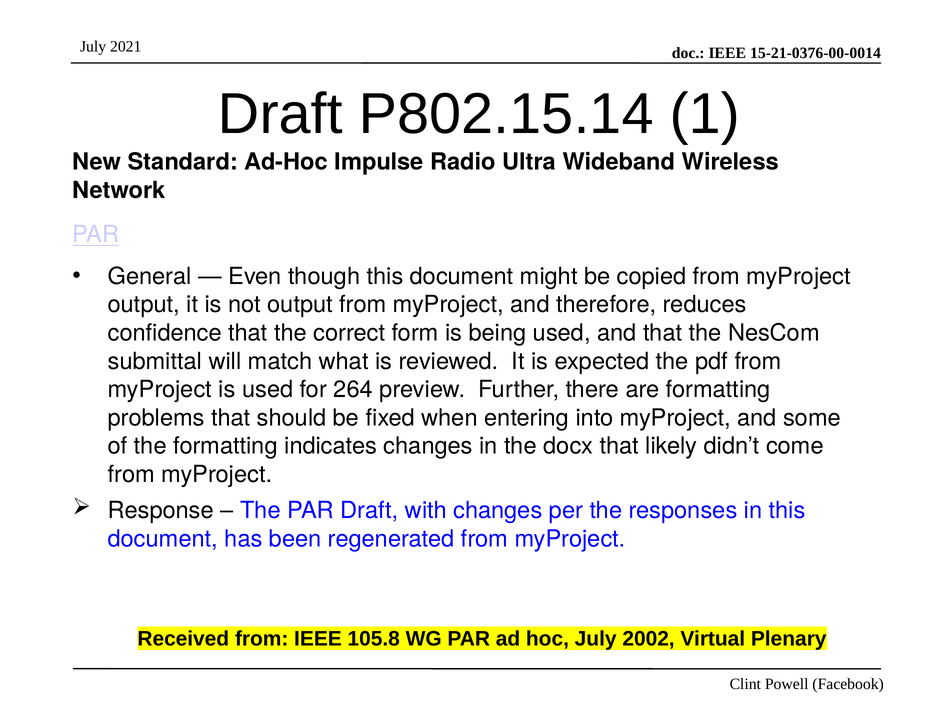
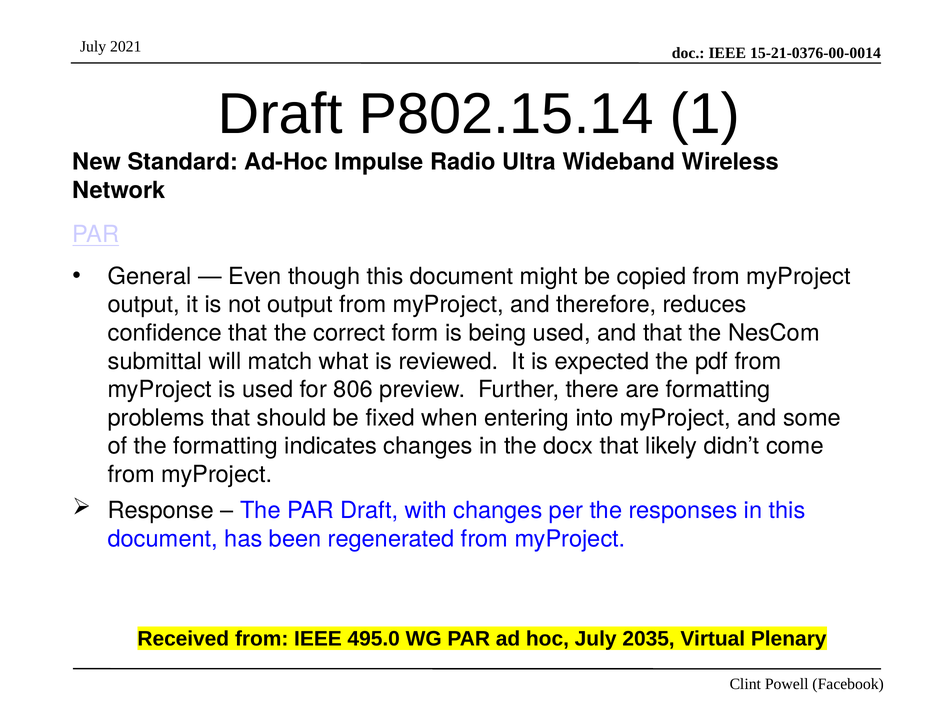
264: 264 -> 806
105.8: 105.8 -> 495.0
2002: 2002 -> 2035
